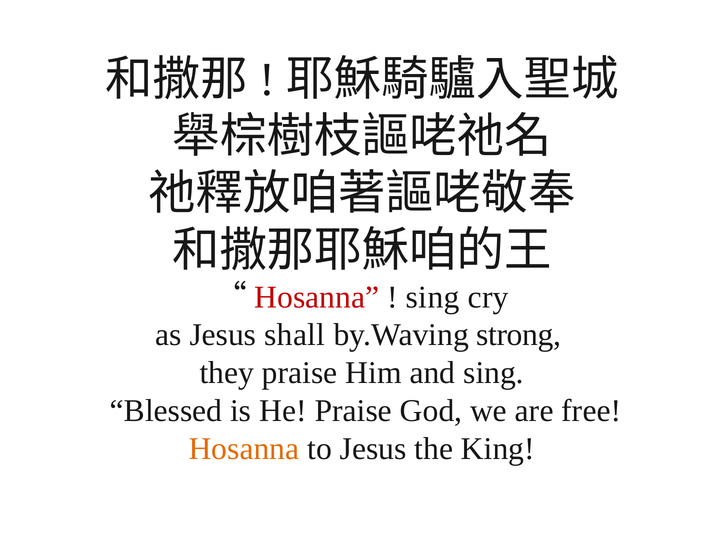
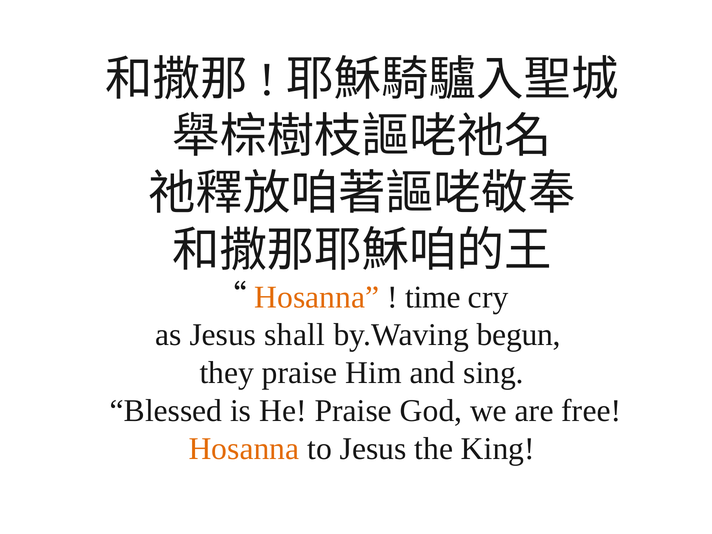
Hosanna at (317, 297) colour: red -> orange
sing at (433, 297): sing -> time
strong: strong -> begun
